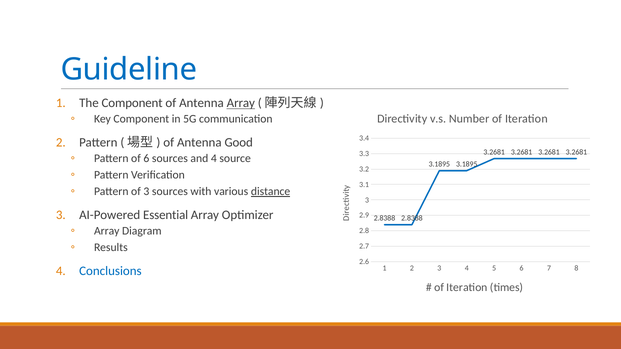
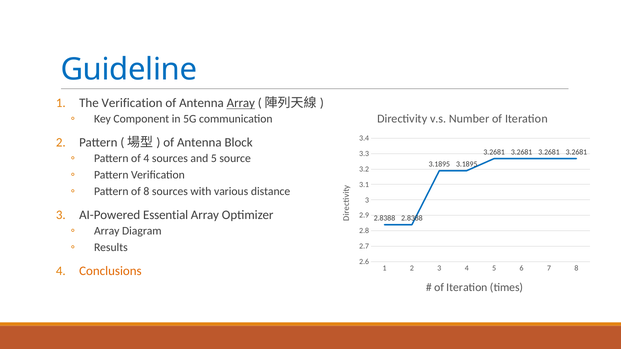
The Component: Component -> Verification
Good: Good -> Block
of 6: 6 -> 4
and 4: 4 -> 5
of 3: 3 -> 8
distance underline: present -> none
Conclusions colour: blue -> orange
